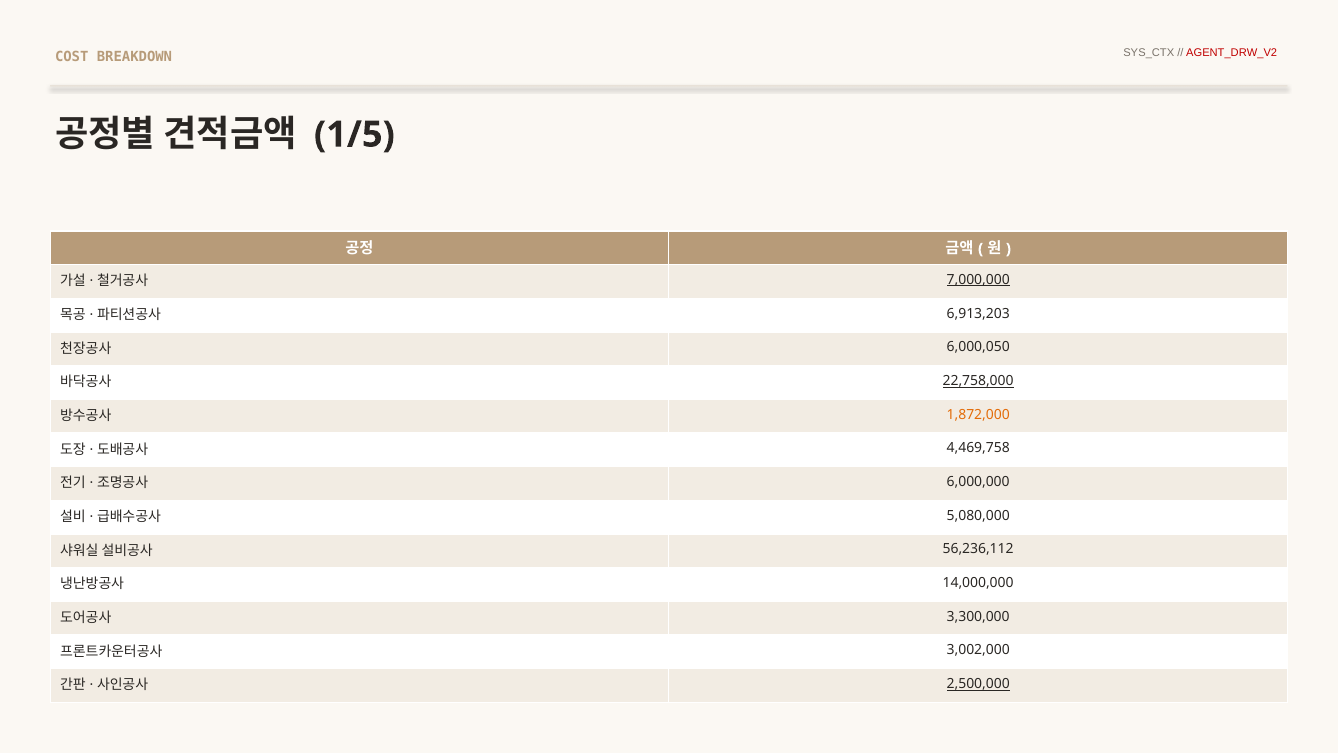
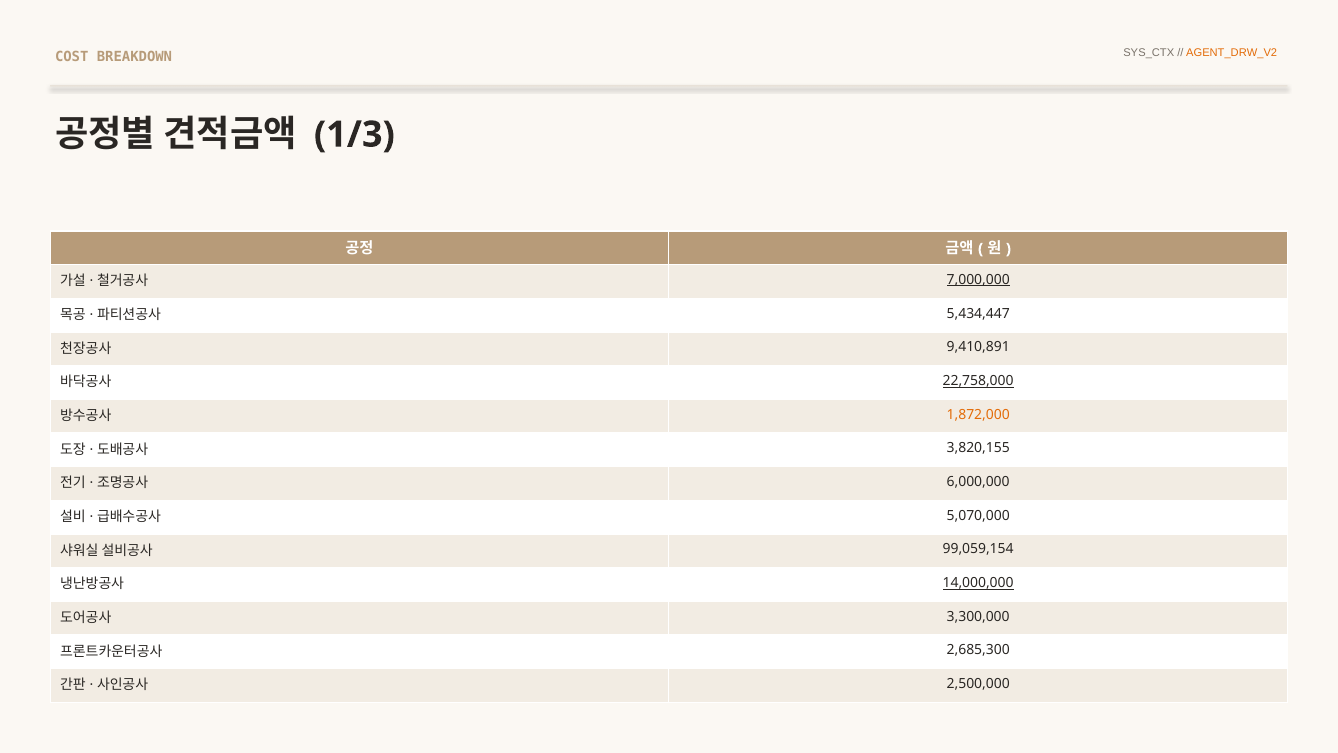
AGENT_DRW_V2 colour: red -> orange
1/5: 1/5 -> 1/3
6,913,203: 6,913,203 -> 5,434,447
6,000,050: 6,000,050 -> 9,410,891
4,469,758: 4,469,758 -> 3,820,155
5,080,000: 5,080,000 -> 5,070,000
56,236,112: 56,236,112 -> 99,059,154
14,000,000 underline: none -> present
3,002,000: 3,002,000 -> 2,685,300
2,500,000 underline: present -> none
